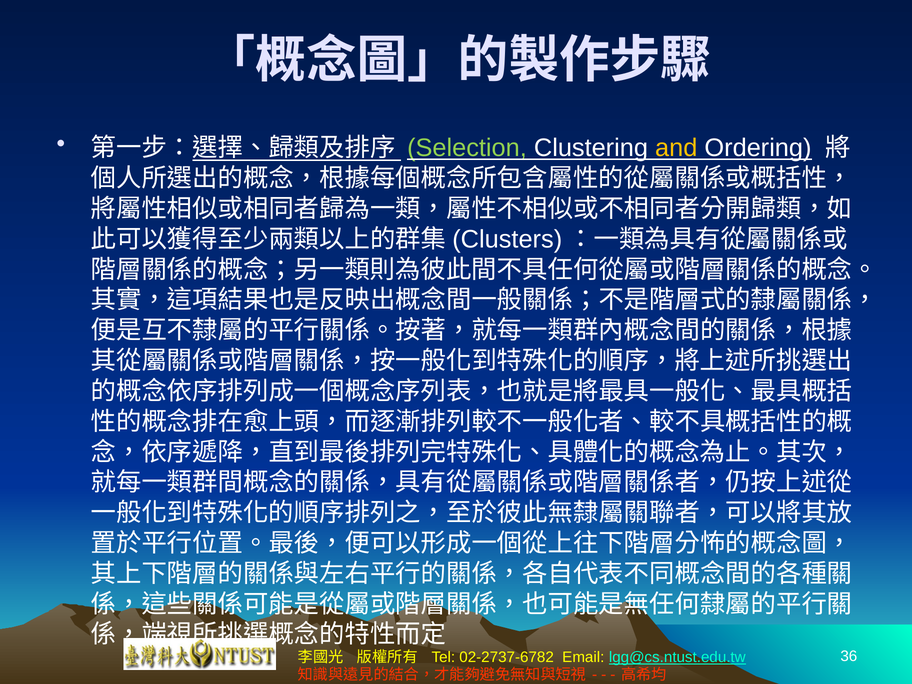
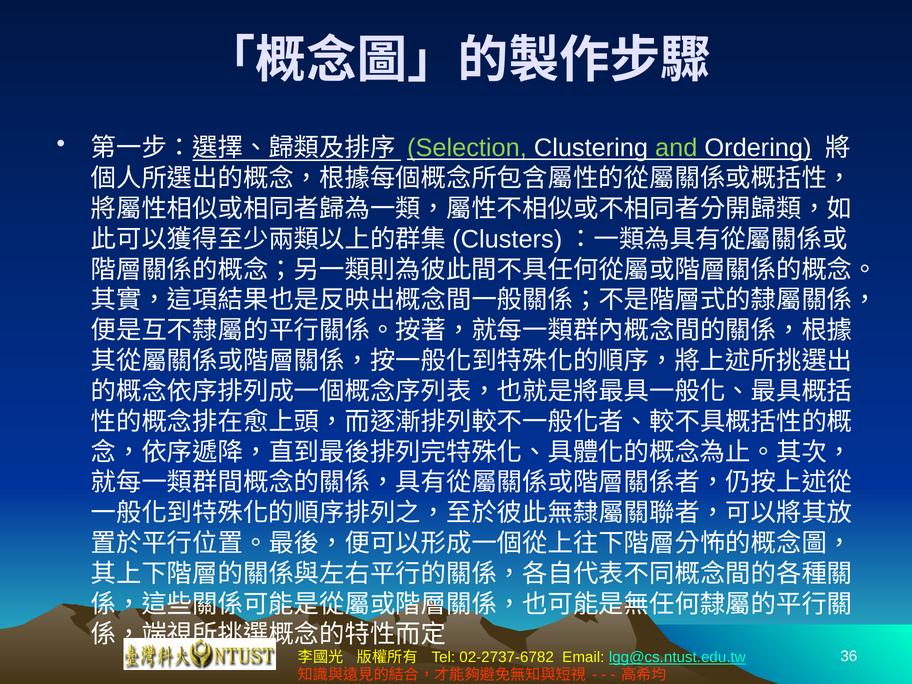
and colour: yellow -> light green
